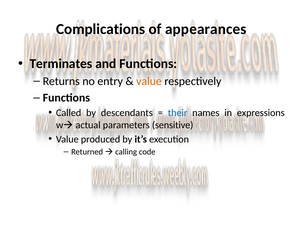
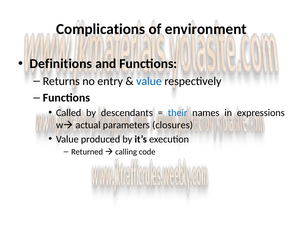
appearances: appearances -> environment
Terminates: Terminates -> Definitions
value at (149, 81) colour: orange -> blue
sensitive: sensitive -> closures
